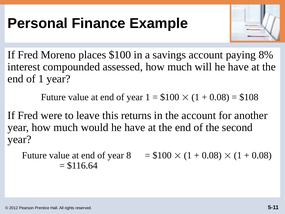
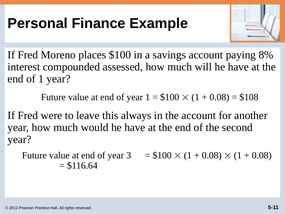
returns: returns -> always
8: 8 -> 3
